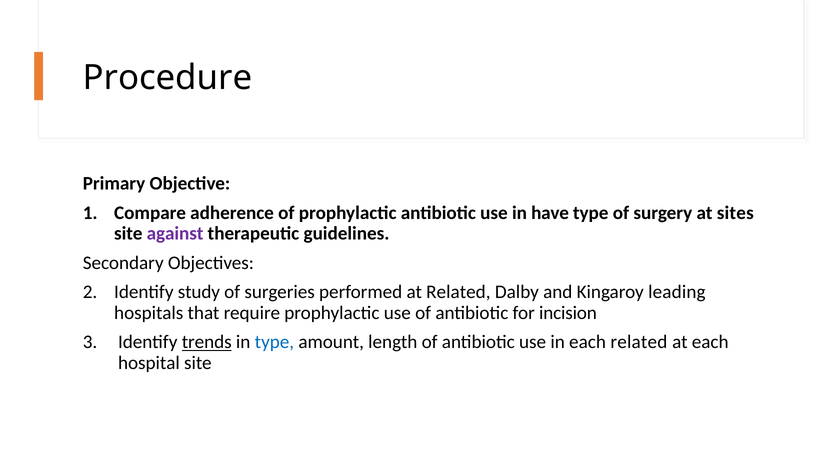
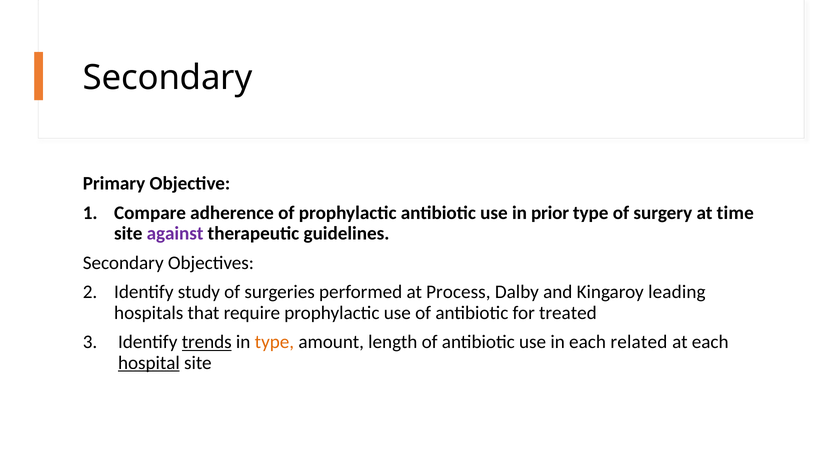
Procedure at (167, 78): Procedure -> Secondary
have: have -> prior
sites: sites -> time
at Related: Related -> Process
incision: incision -> treated
type at (274, 342) colour: blue -> orange
hospital underline: none -> present
